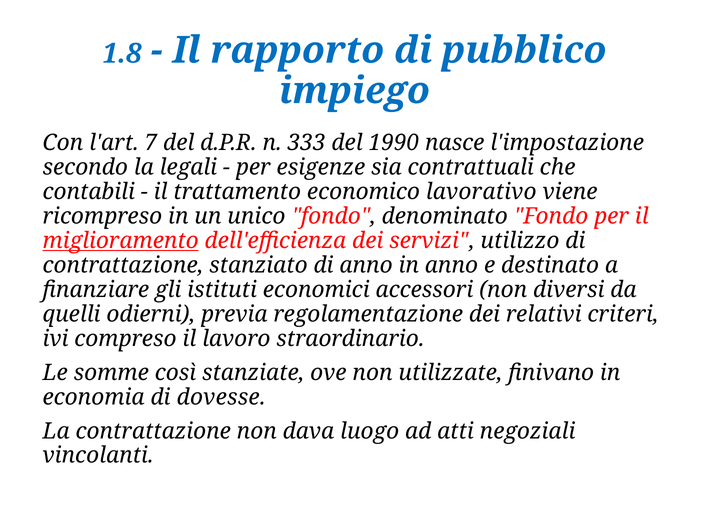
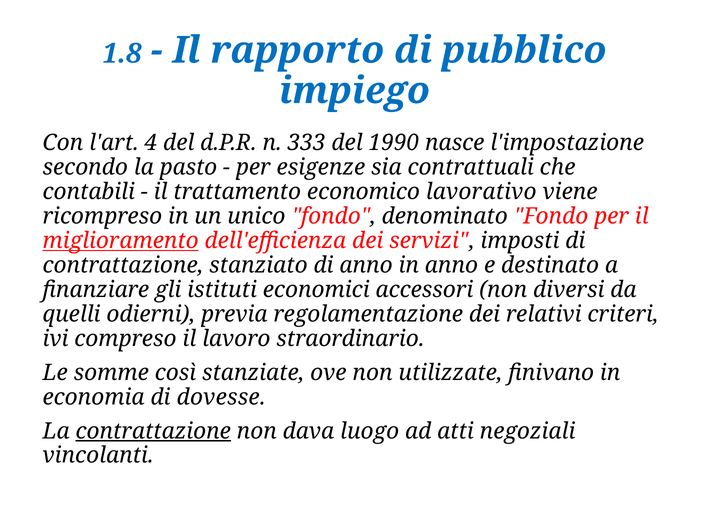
7: 7 -> 4
legali: legali -> pasto
utilizzo: utilizzo -> imposti
contrattazione at (153, 431) underline: none -> present
